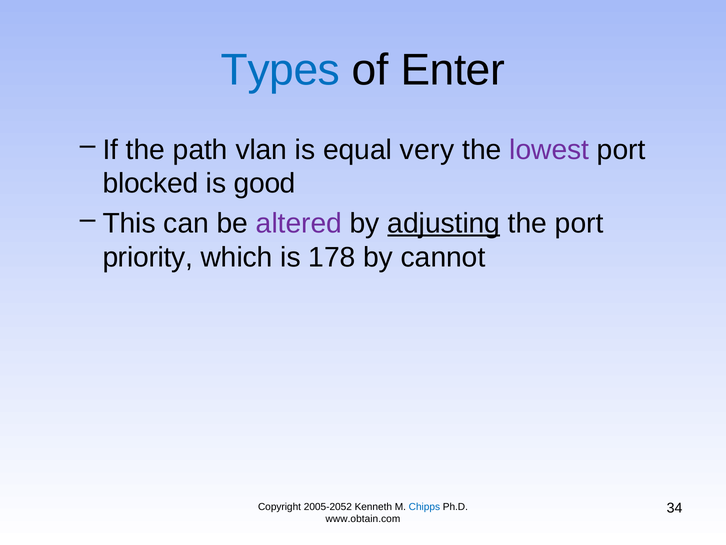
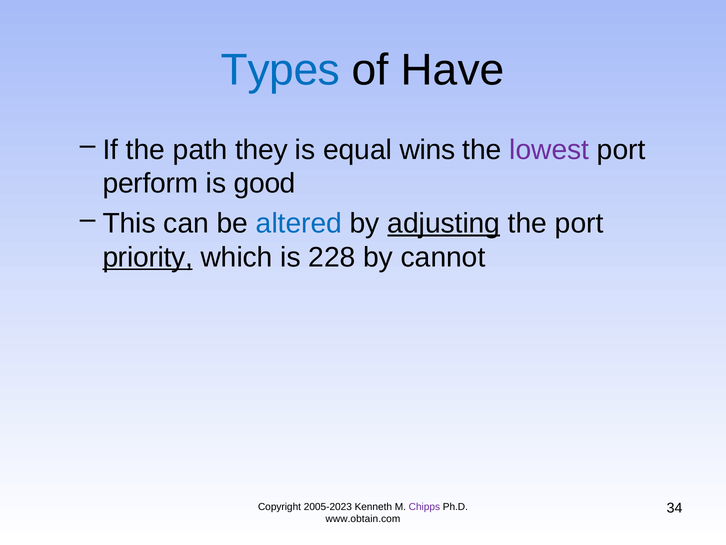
Enter: Enter -> Have
vlan: vlan -> they
very: very -> wins
blocked: blocked -> perform
altered colour: purple -> blue
priority underline: none -> present
178: 178 -> 228
2005-2052: 2005-2052 -> 2005-2023
Chipps colour: blue -> purple
